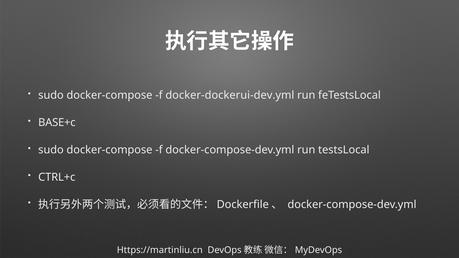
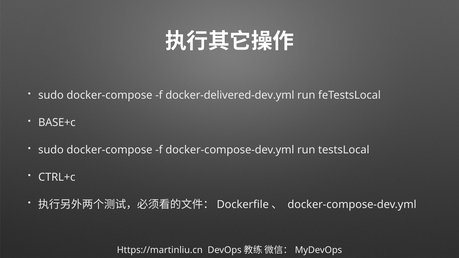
docker-dockerui-dev.yml: docker-dockerui-dev.yml -> docker-delivered-dev.yml
